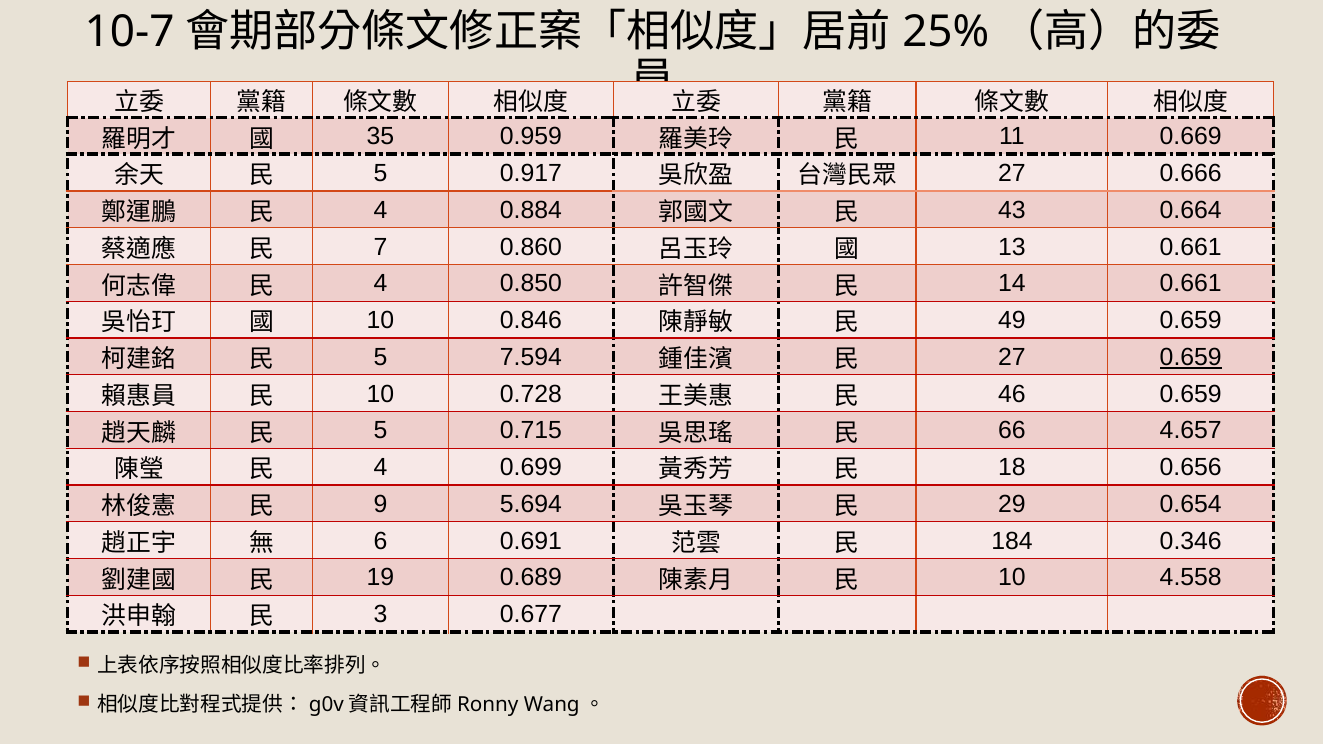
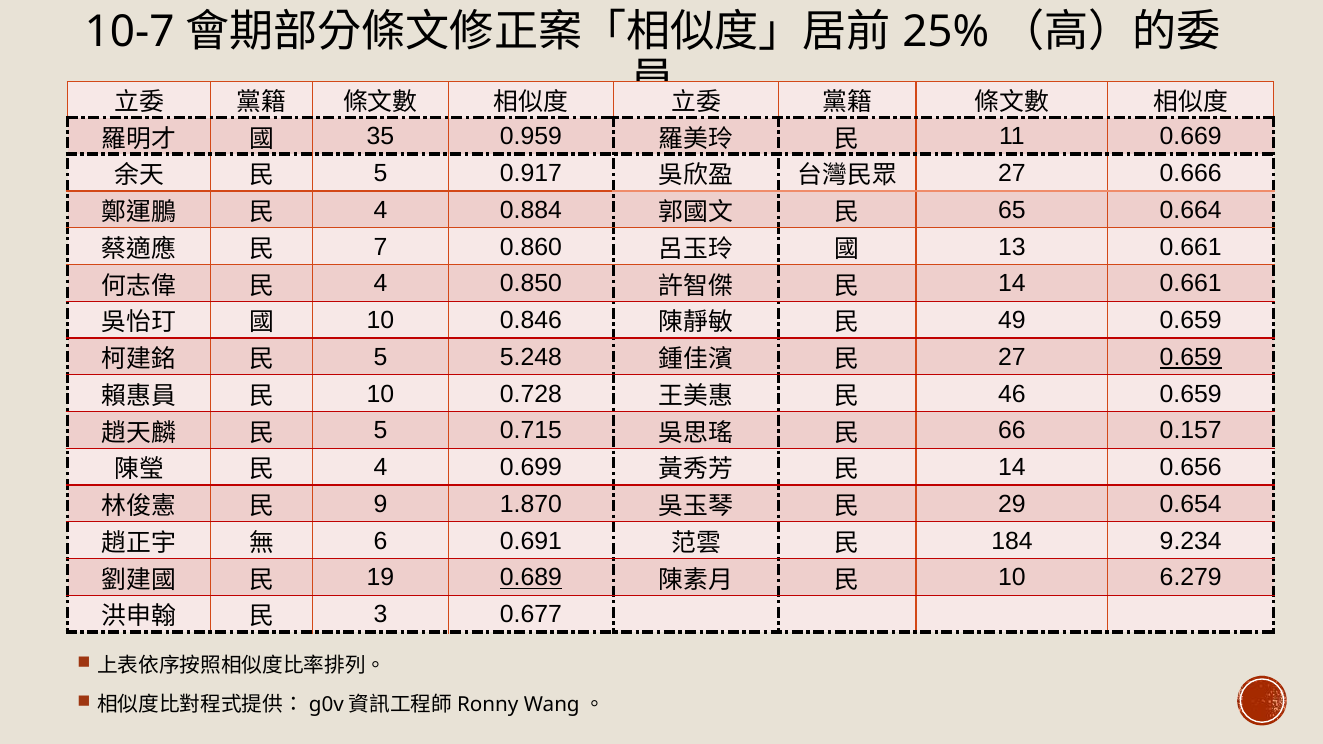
43: 43 -> 65
7.594: 7.594 -> 5.248
4.657: 4.657 -> 0.157
18 at (1012, 468): 18 -> 14
5.694: 5.694 -> 1.870
0.346: 0.346 -> 9.234
0.689 underline: none -> present
4.558: 4.558 -> 6.279
